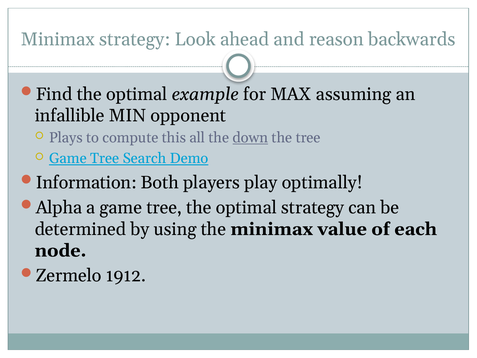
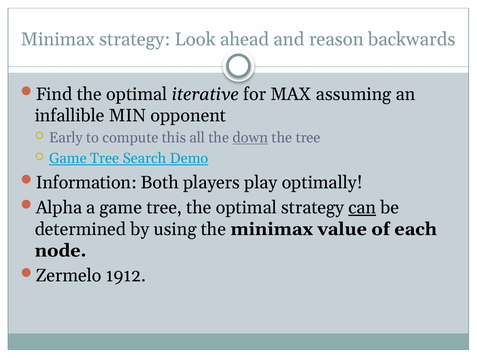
example: example -> iterative
Plays: Plays -> Early
can underline: none -> present
